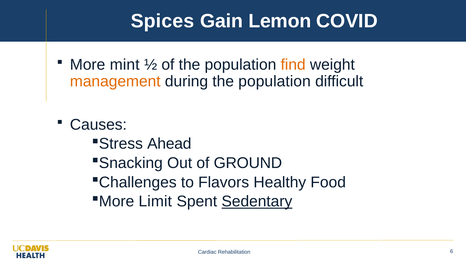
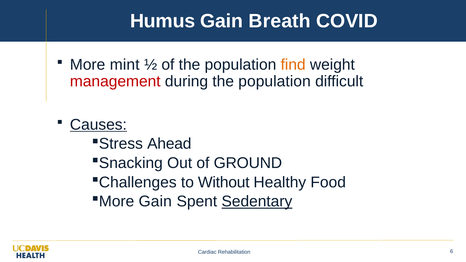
Spices: Spices -> Humus
Lemon: Lemon -> Breath
management colour: orange -> red
Causes underline: none -> present
Flavors: Flavors -> Without
Limit at (155, 202): Limit -> Gain
